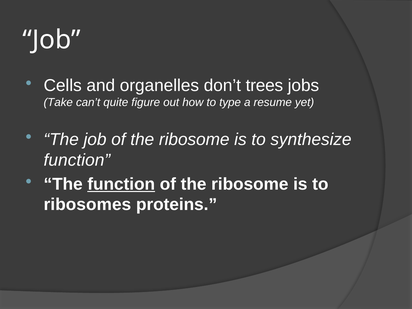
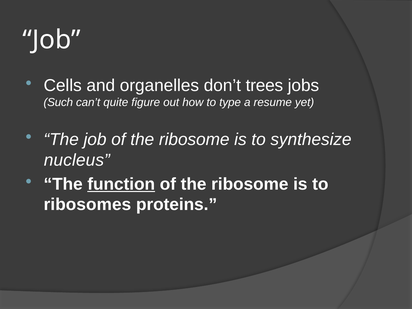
Take: Take -> Such
function at (77, 160): function -> nucleus
